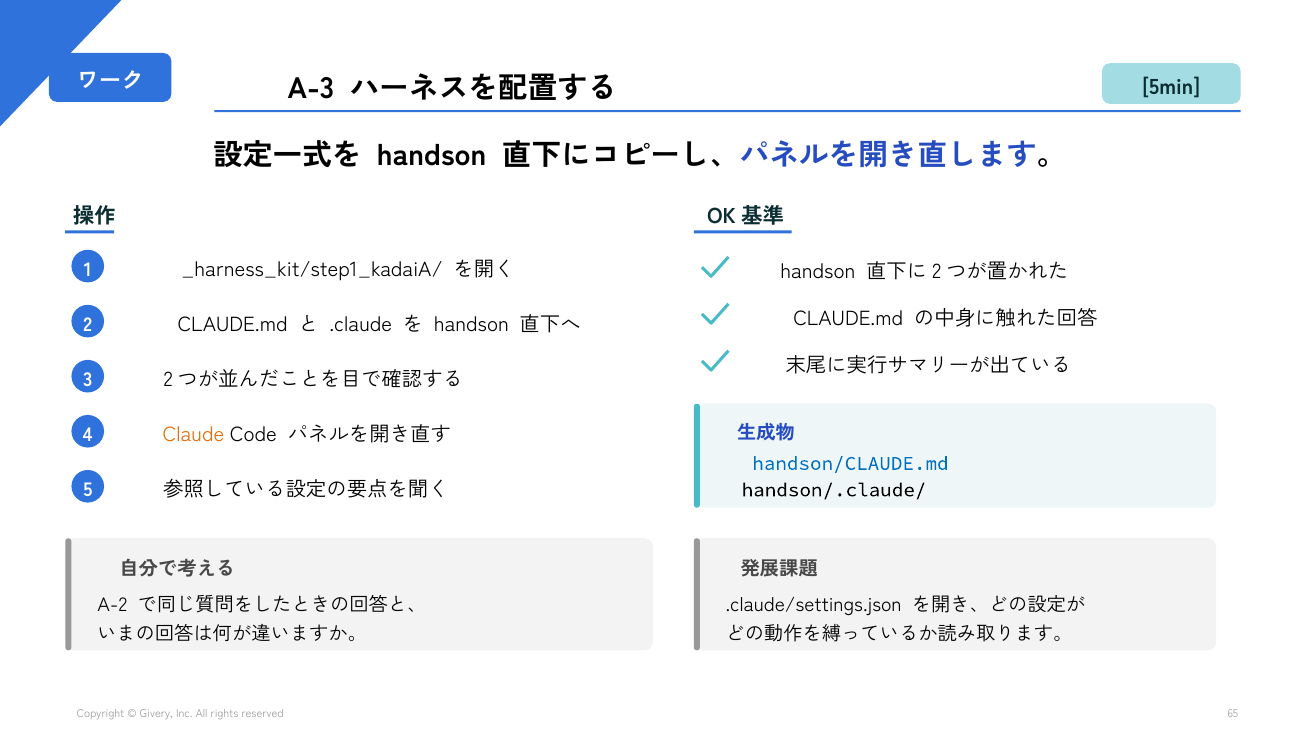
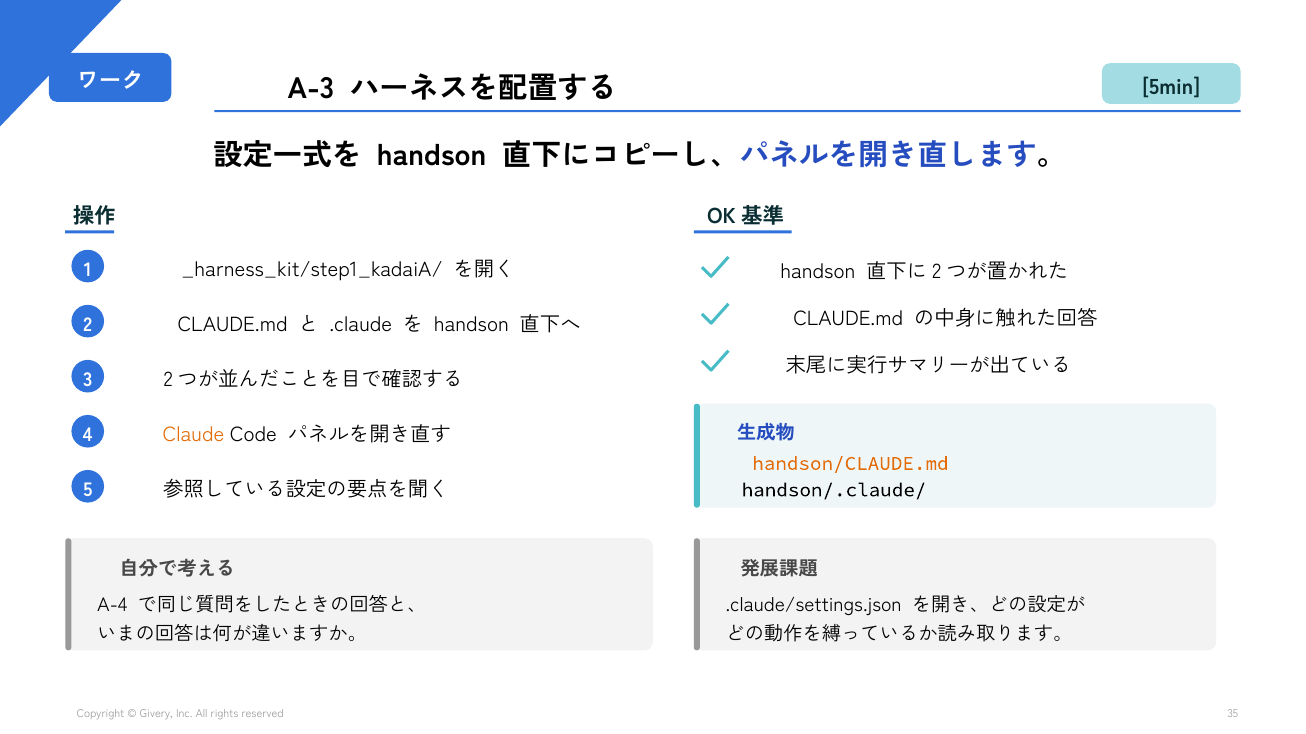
handson/CLAUDE.md colour: blue -> orange
A-2: A-2 -> A-4
65: 65 -> 35
